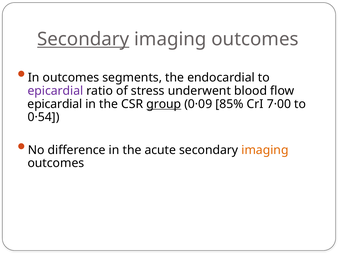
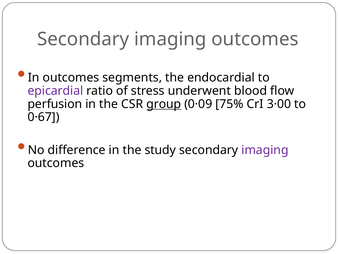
Secondary at (83, 39) underline: present -> none
epicardial at (55, 104): epicardial -> perfusion
85%: 85% -> 75%
7·00: 7·00 -> 3·00
0·54: 0·54 -> 0·67
acute: acute -> study
imaging at (265, 150) colour: orange -> purple
